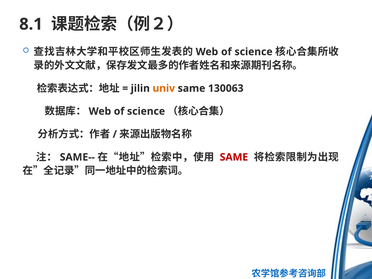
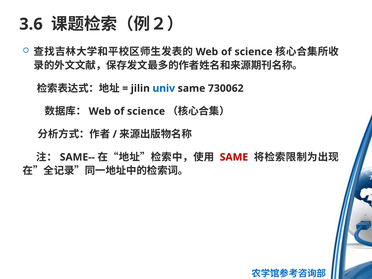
8.1: 8.1 -> 3.6
univ colour: orange -> blue
130063: 130063 -> 730062
